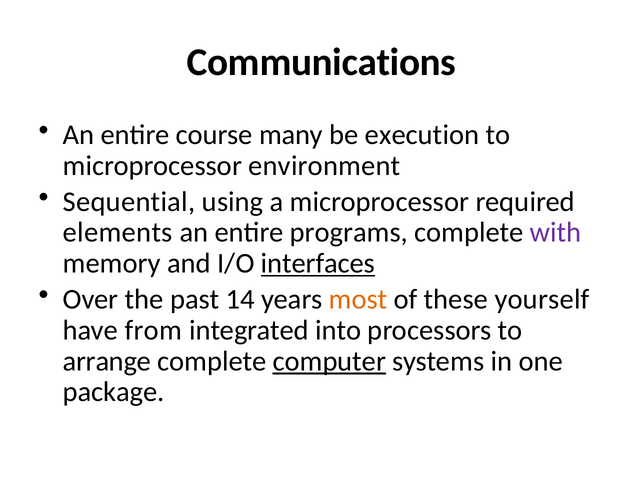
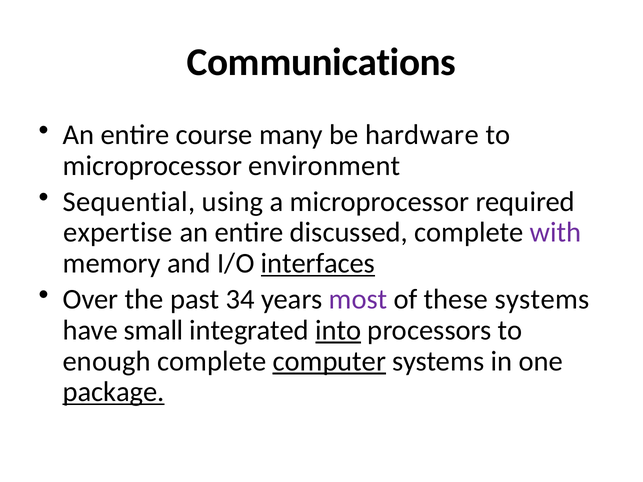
execution: execution -> hardware
elements: elements -> expertise
programs: programs -> discussed
14: 14 -> 34
most colour: orange -> purple
these yourself: yourself -> systems
from: from -> small
into underline: none -> present
arrange: arrange -> enough
package underline: none -> present
